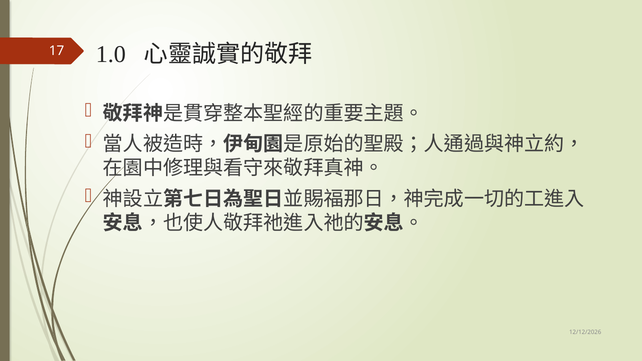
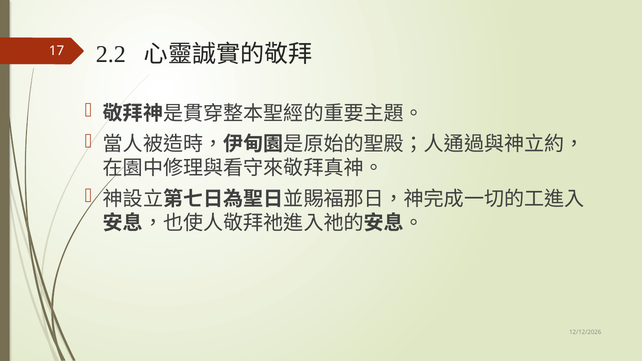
1.0: 1.0 -> 2.2
